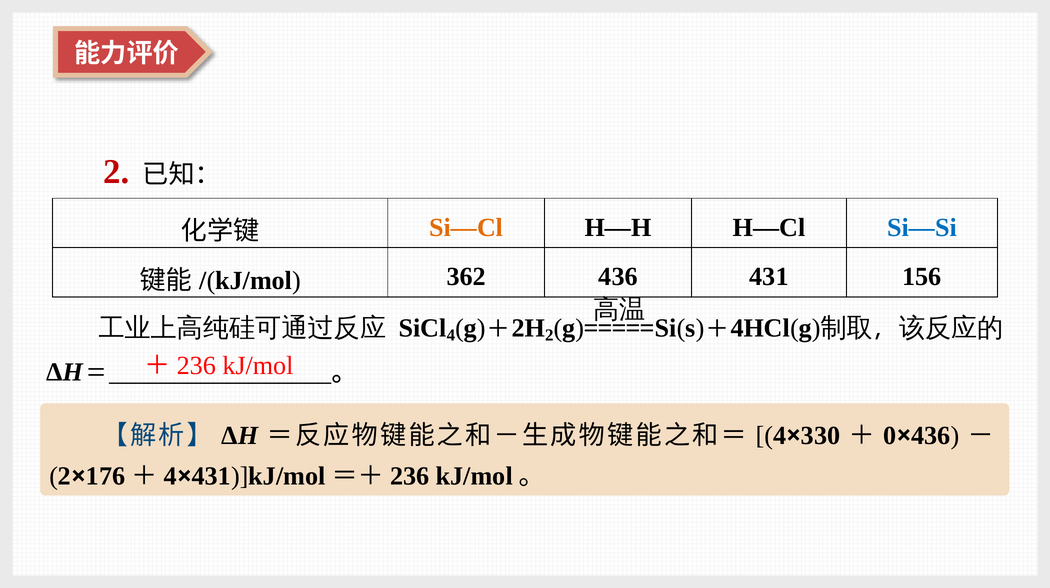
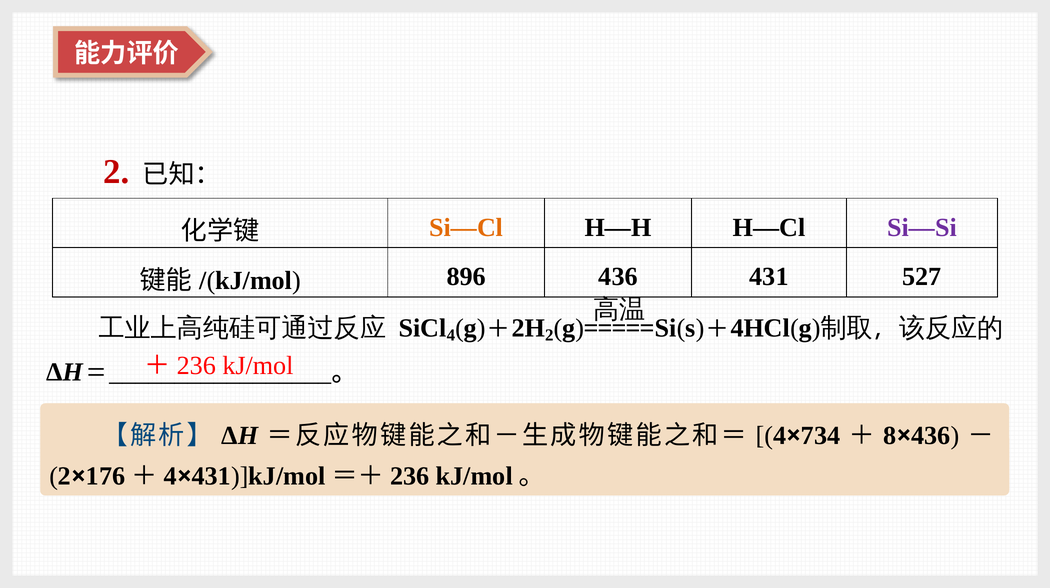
Si—Si colour: blue -> purple
362: 362 -> 896
156: 156 -> 527
330: 330 -> 734
0: 0 -> 8
